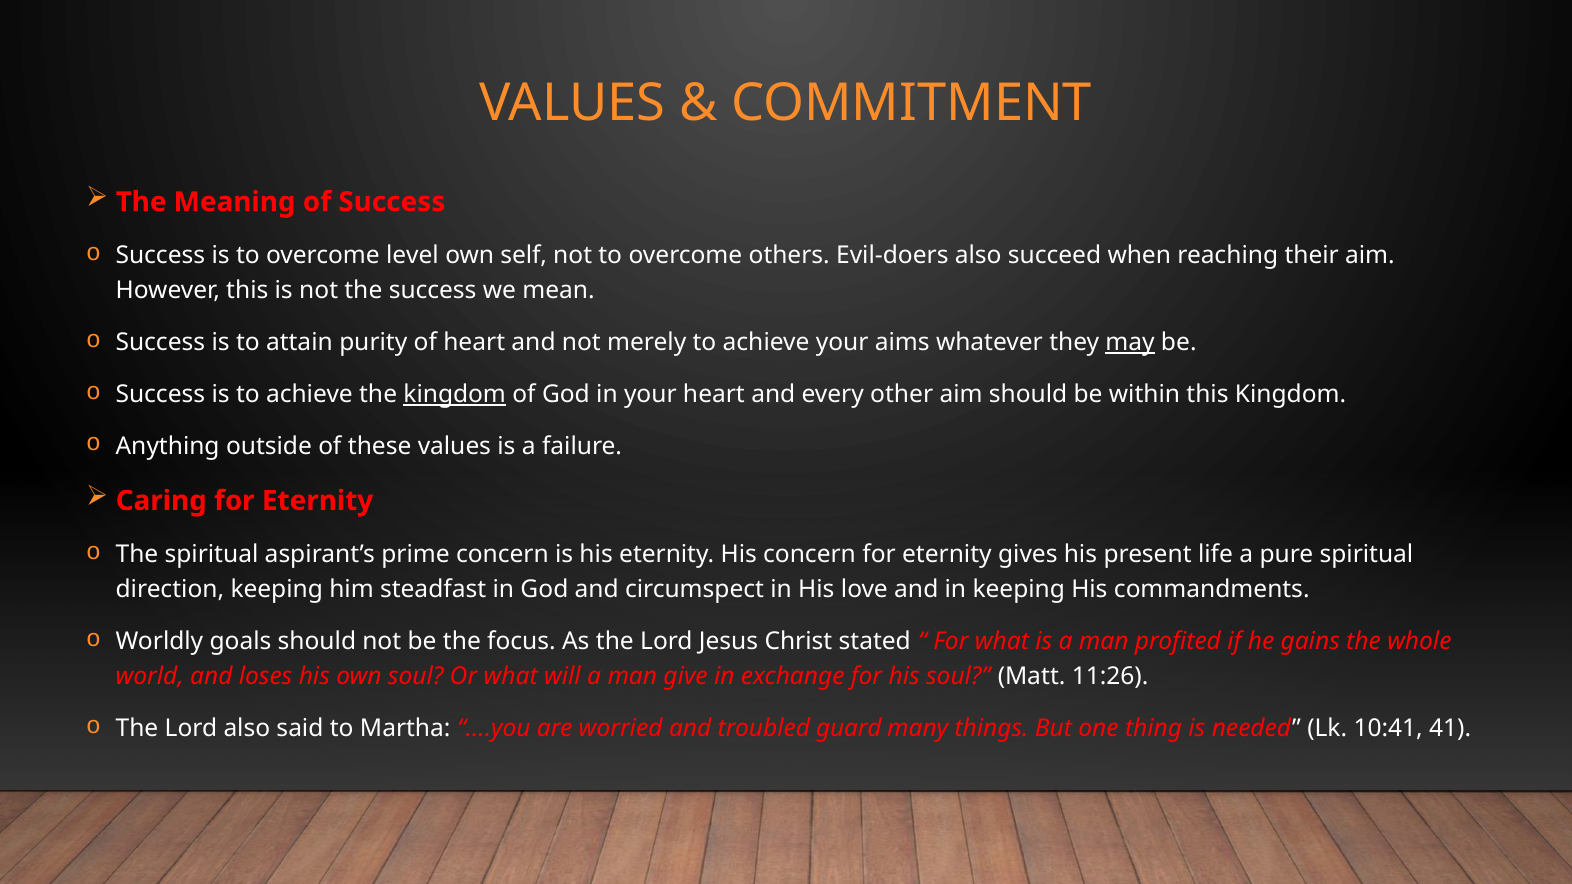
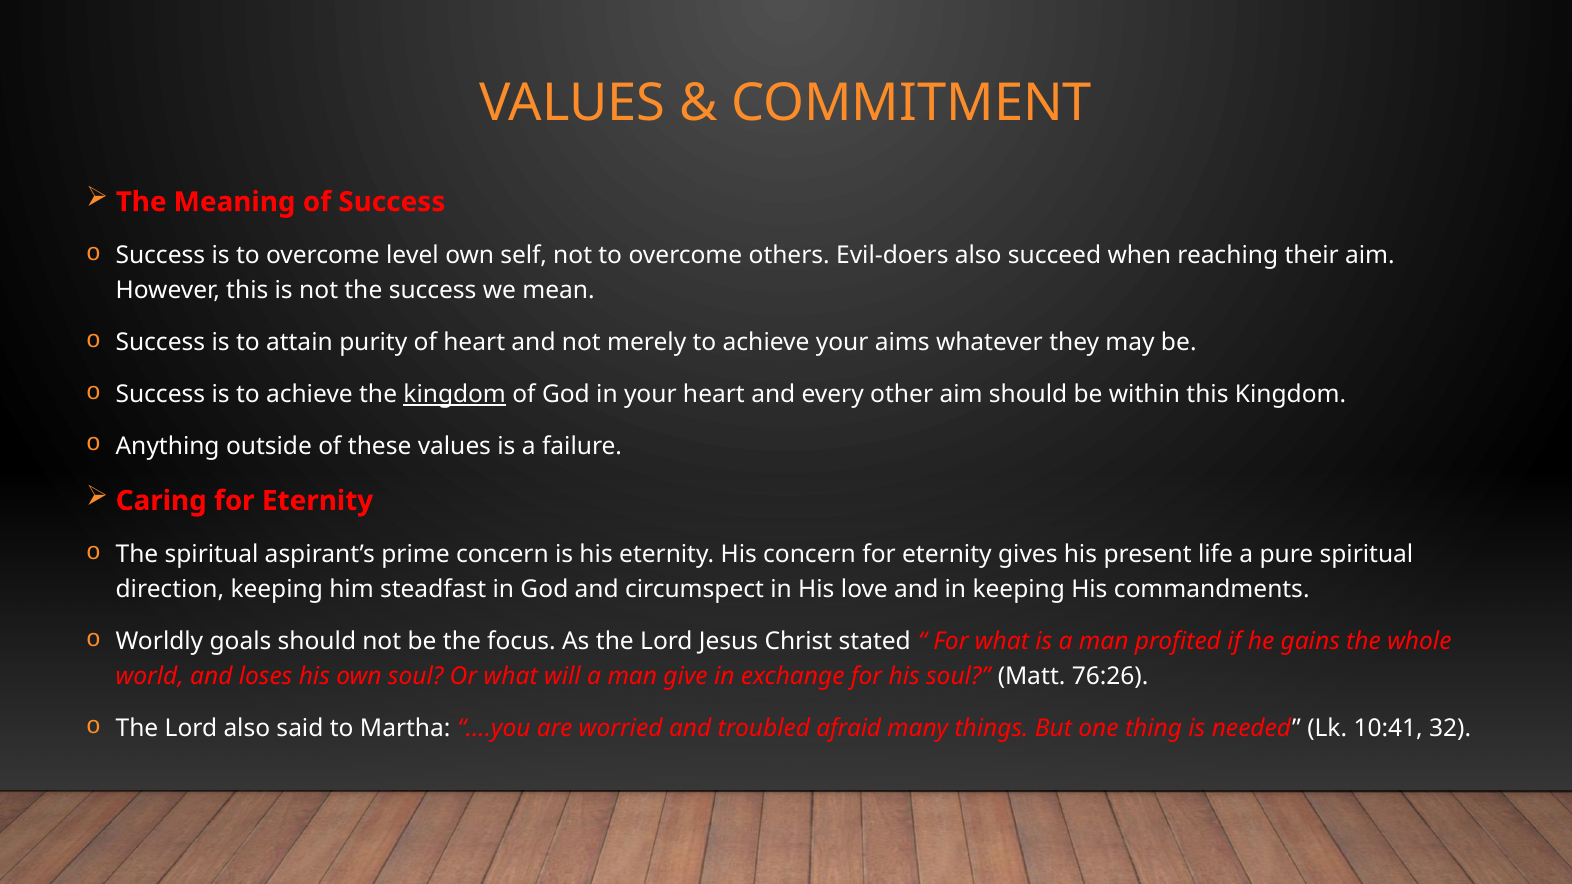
may underline: present -> none
11:26: 11:26 -> 76:26
guard: guard -> afraid
41: 41 -> 32
